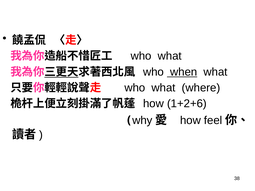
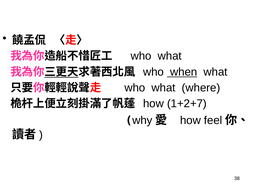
1+2+6: 1+2+6 -> 1+2+7
